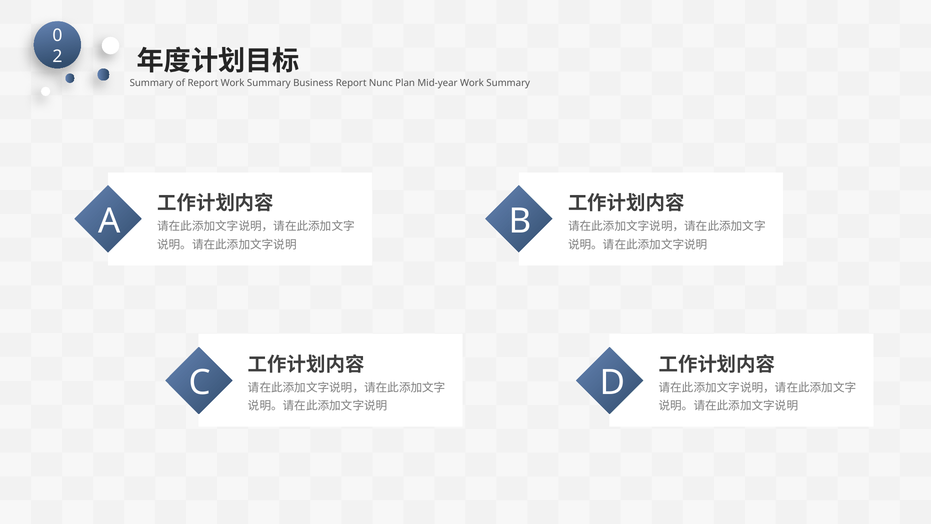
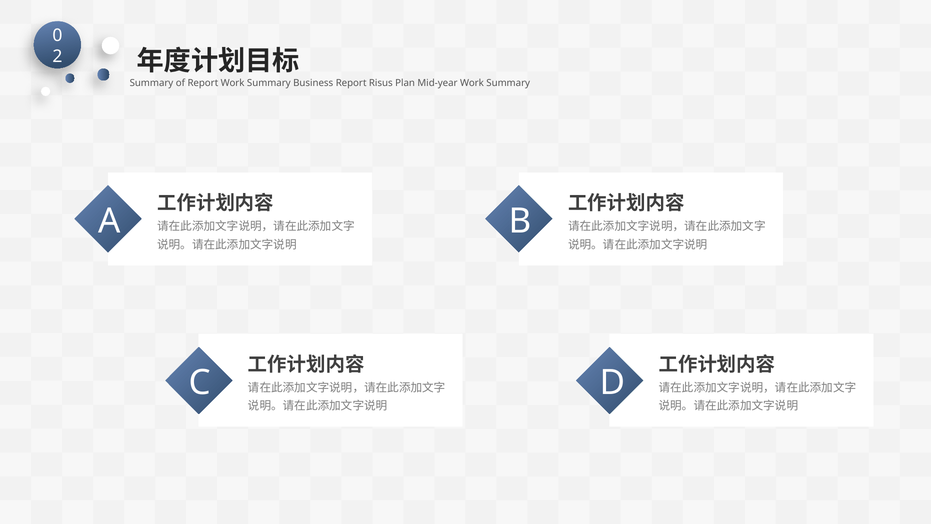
Nunc: Nunc -> Risus
